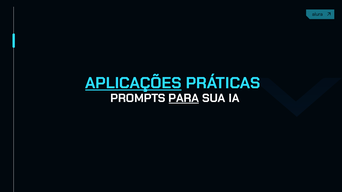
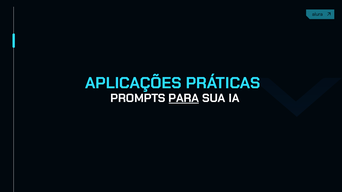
APLICAÇÕES underline: present -> none
